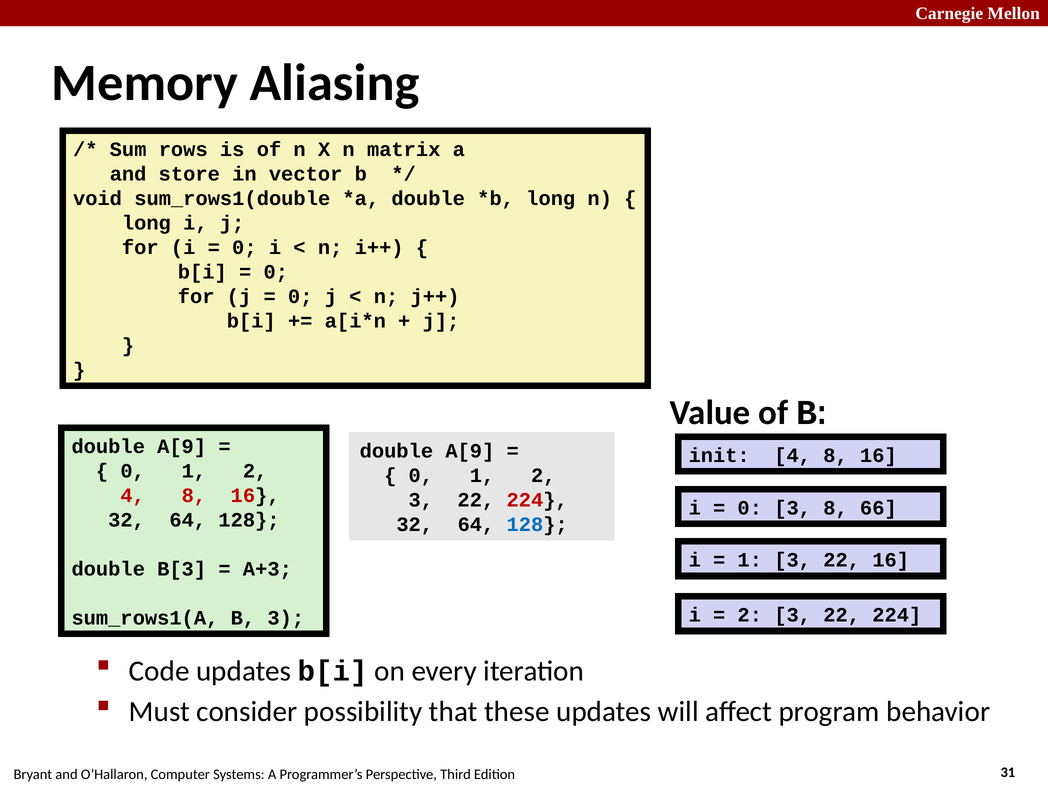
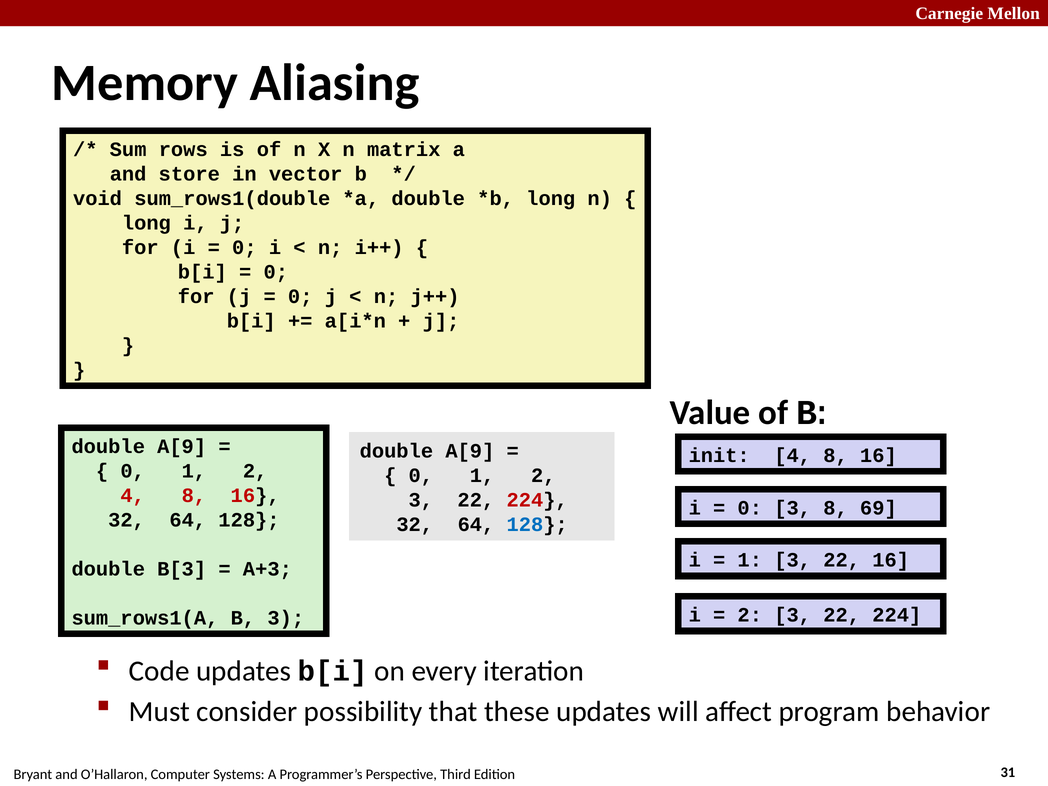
66: 66 -> 69
